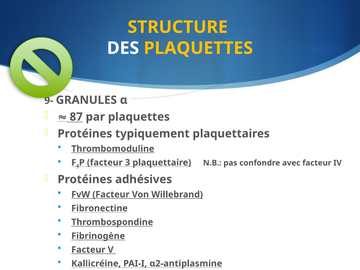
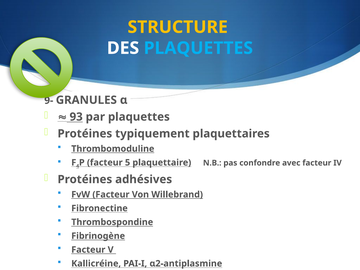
PLAQUETTES at (198, 48) colour: yellow -> light blue
87: 87 -> 93
3: 3 -> 5
